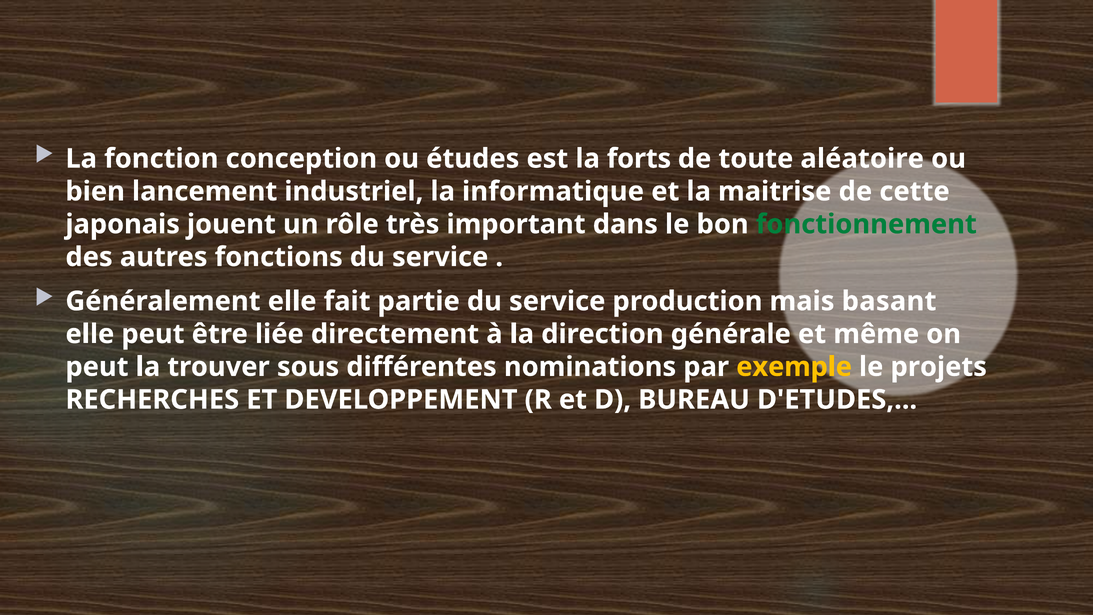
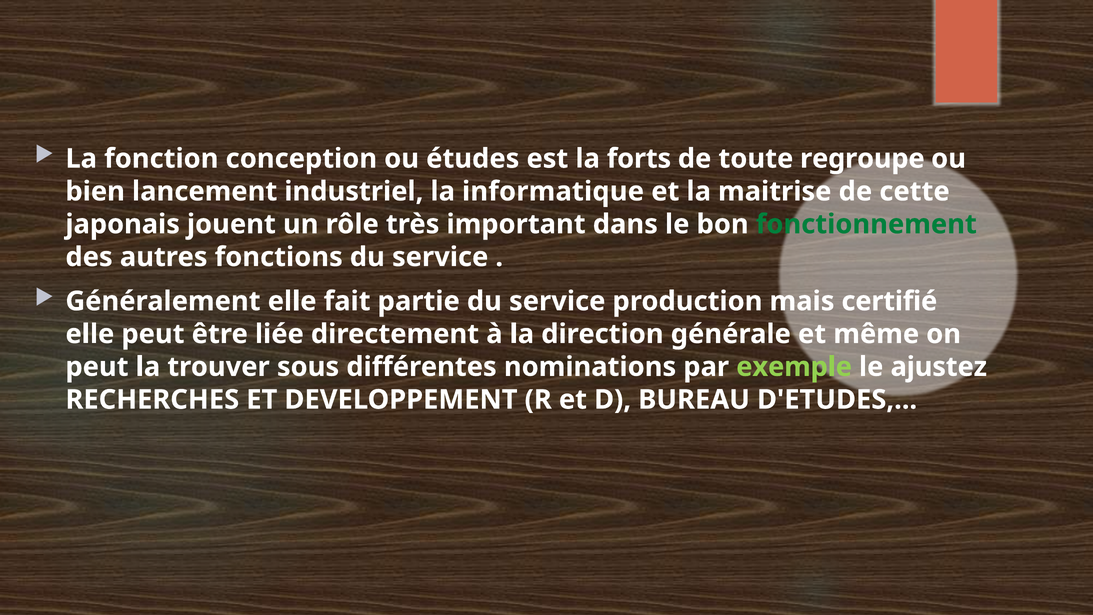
aléatoire: aléatoire -> regroupe
basant: basant -> certifié
exemple colour: yellow -> light green
projets: projets -> ajustez
